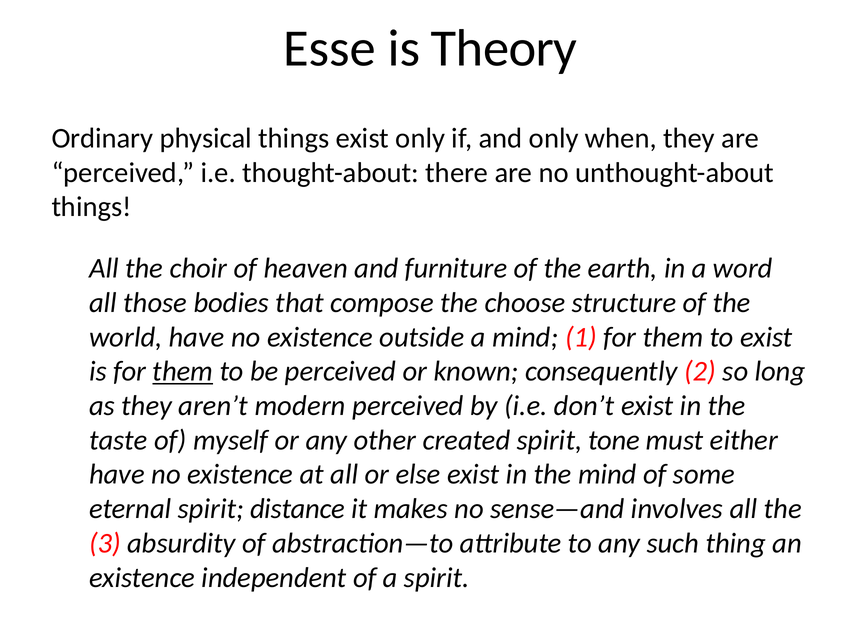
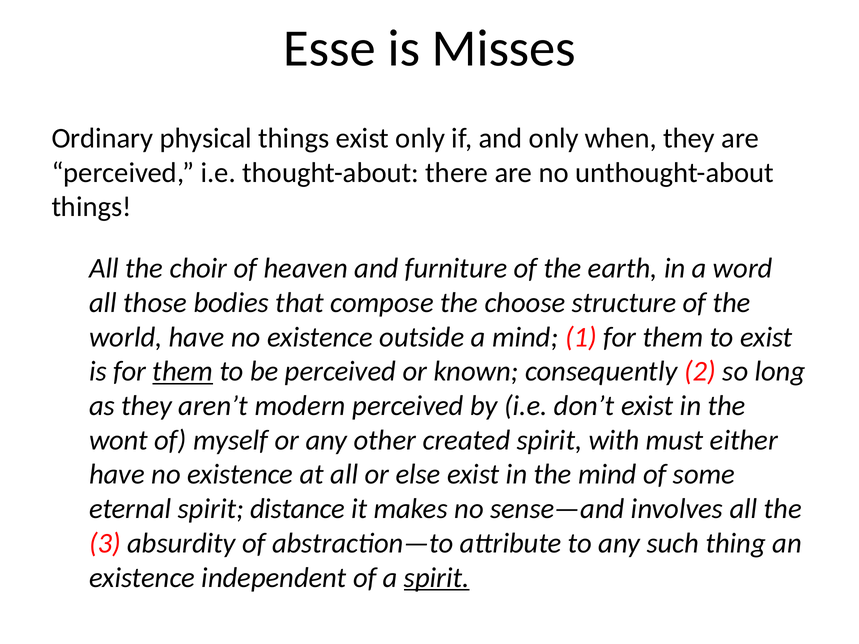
Theory: Theory -> Misses
taste: taste -> wont
tone: tone -> with
spirit at (437, 578) underline: none -> present
